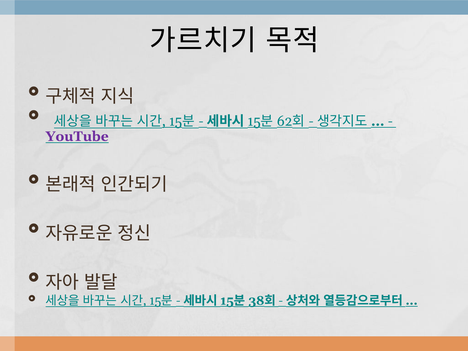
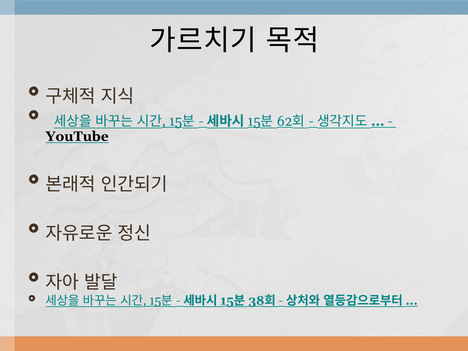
YouTube colour: purple -> black
